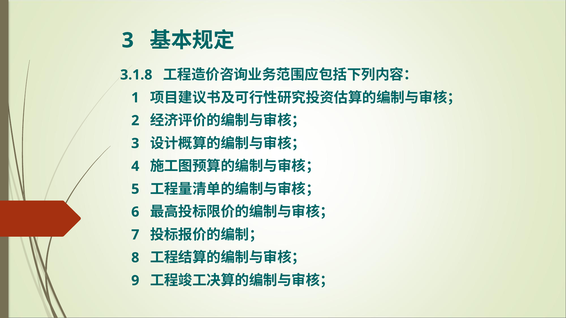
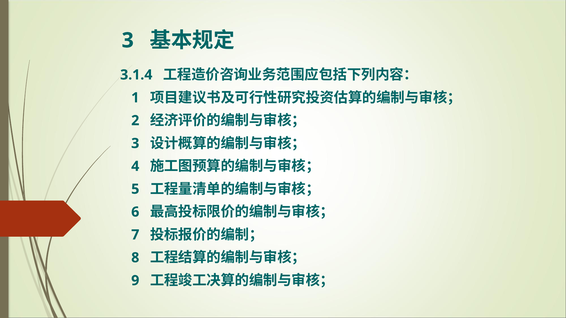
3.1.8: 3.1.8 -> 3.1.4
